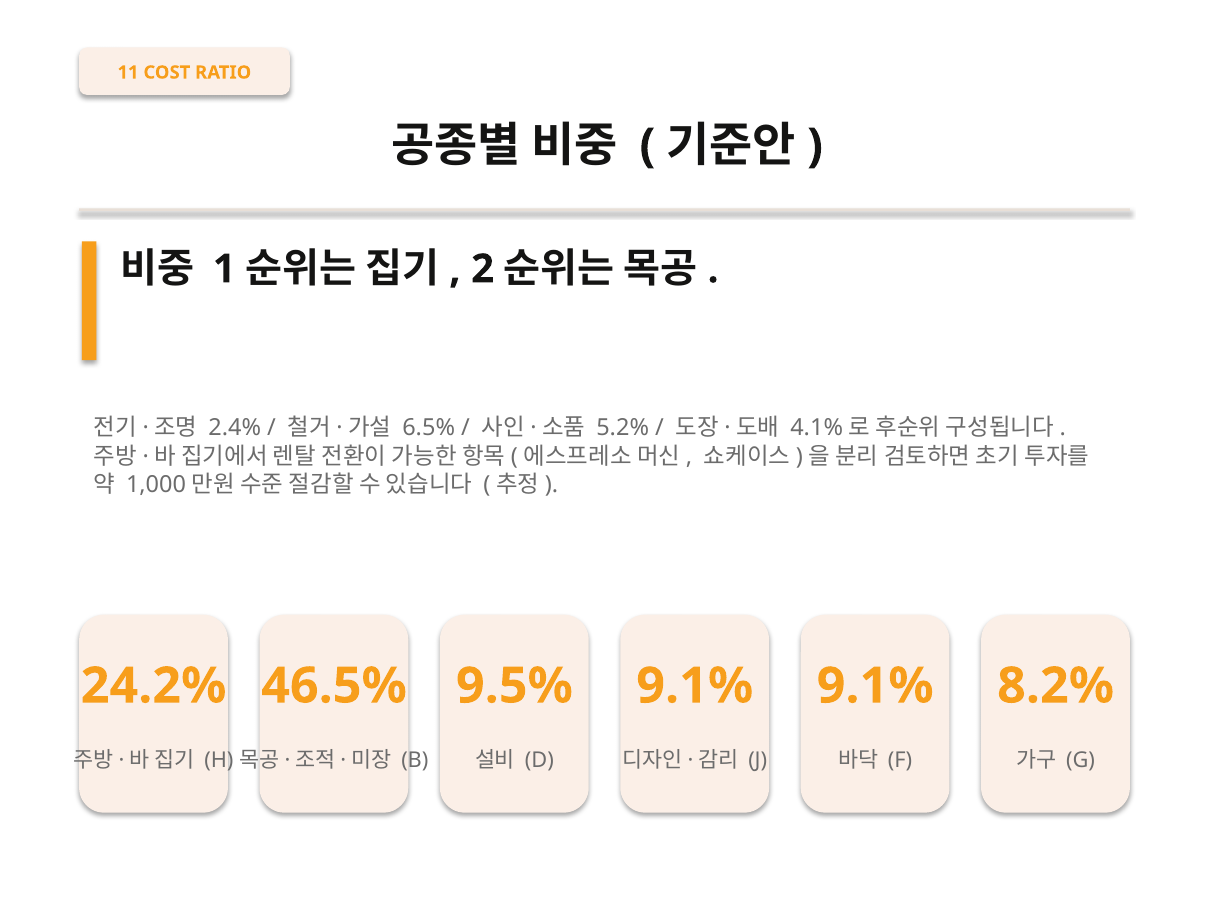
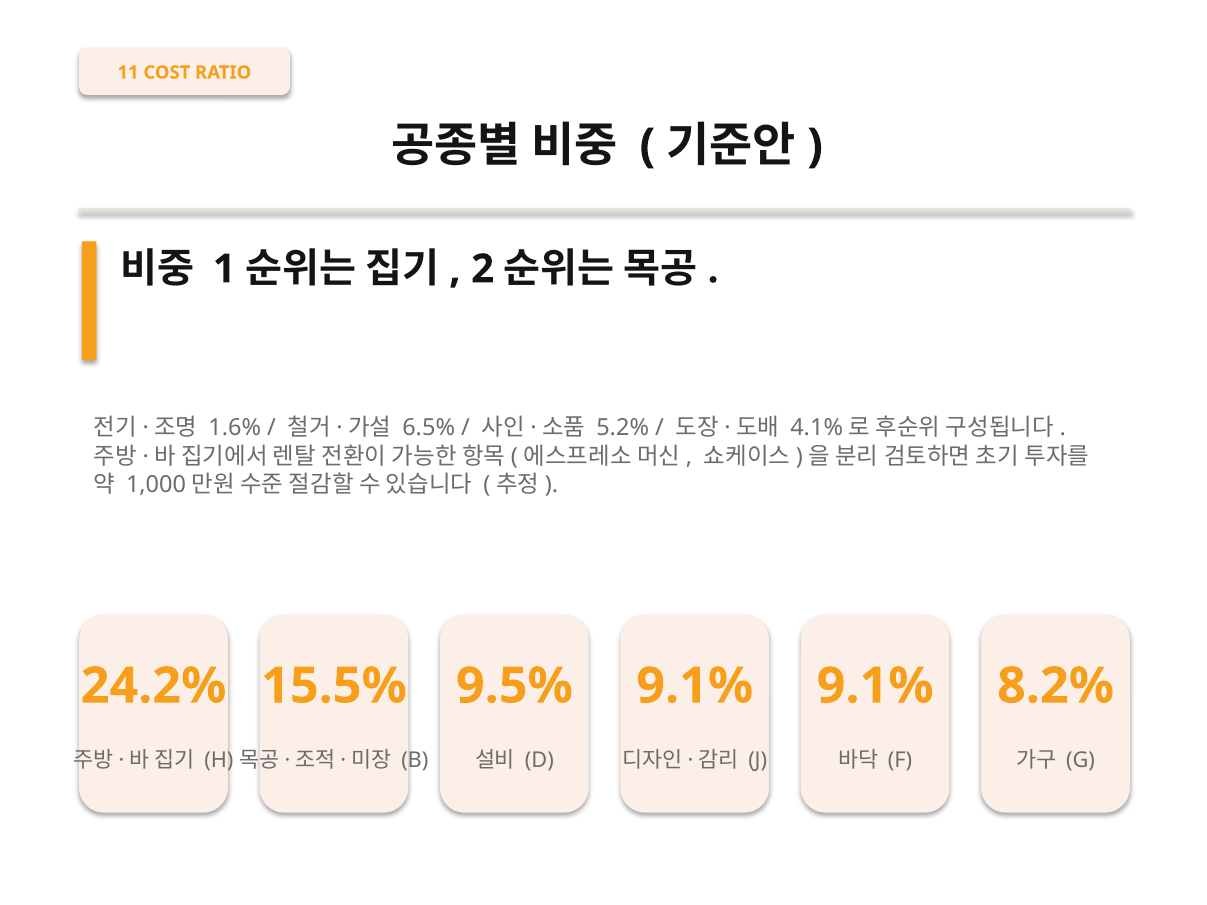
2.4%: 2.4% -> 1.6%
46.5%: 46.5% -> 15.5%
